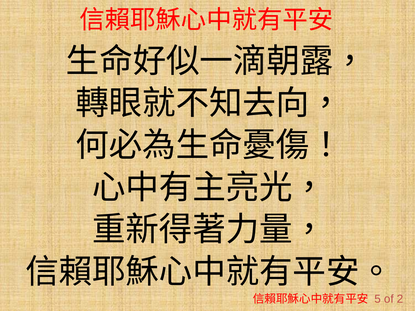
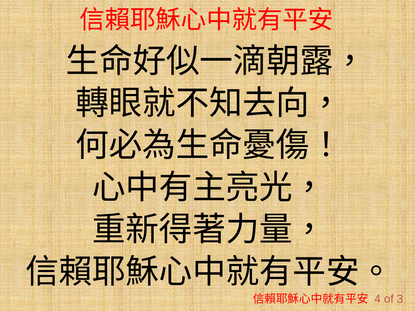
5: 5 -> 4
of 2: 2 -> 3
